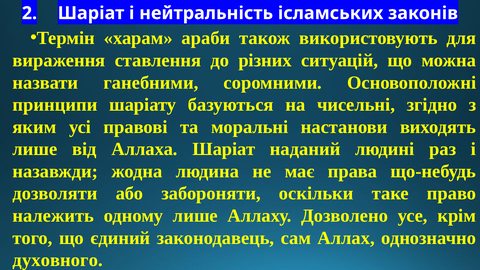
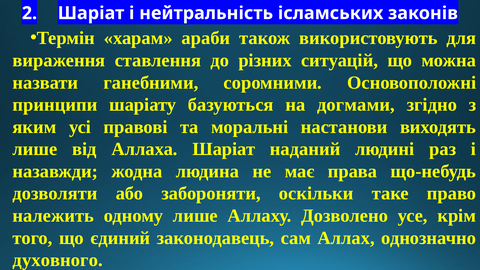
чисельні: чисельні -> догмами
